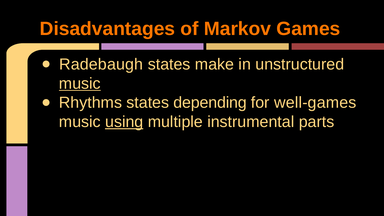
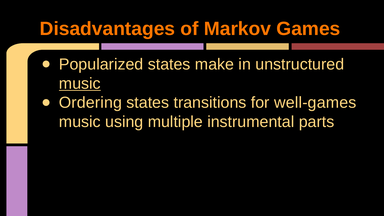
Radebaugh: Radebaugh -> Popularized
Rhythms: Rhythms -> Ordering
depending: depending -> transitions
using underline: present -> none
